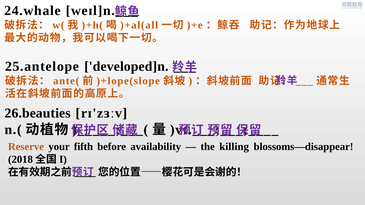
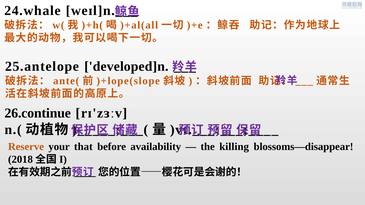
26.beauties: 26.beauties -> 26.continue
fifth: fifth -> that
